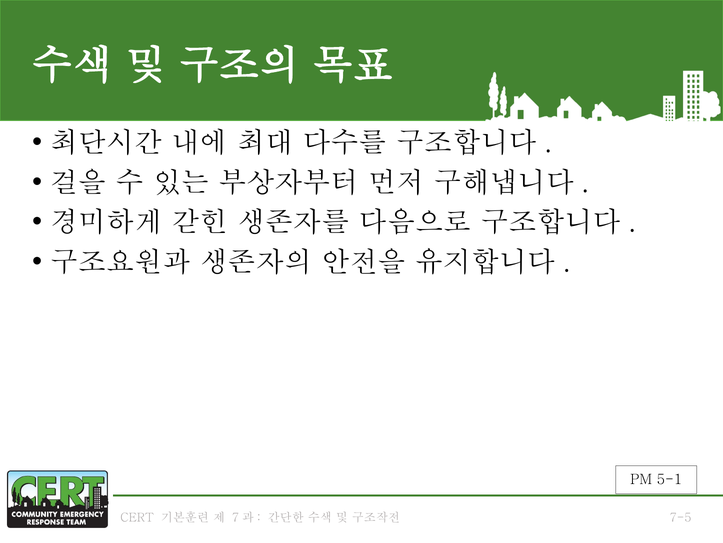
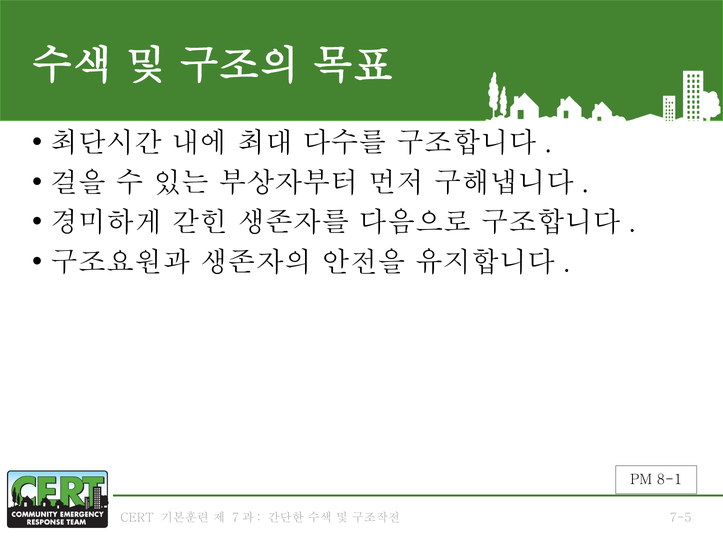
5-1: 5-1 -> 8-1
